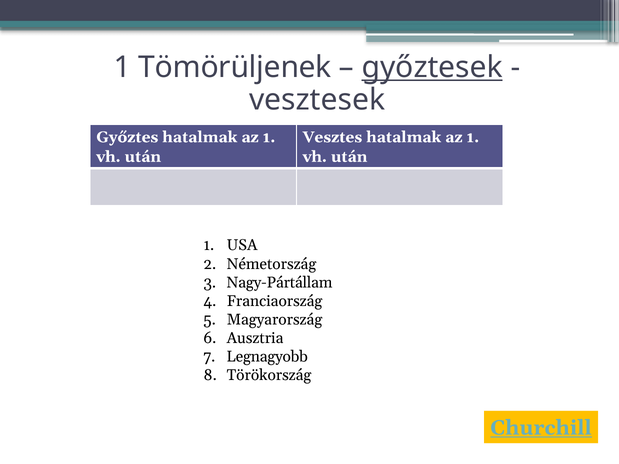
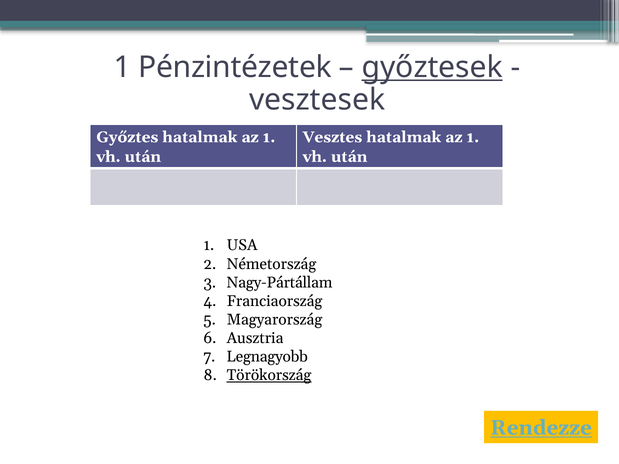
Tömörüljenek: Tömörüljenek -> Pénzintézetek
Törökország underline: none -> present
Churchill: Churchill -> Rendezze
